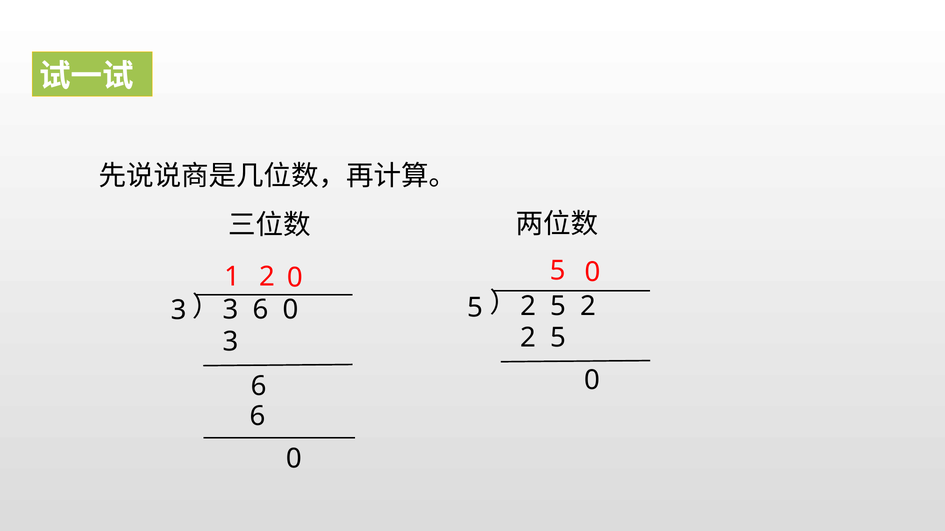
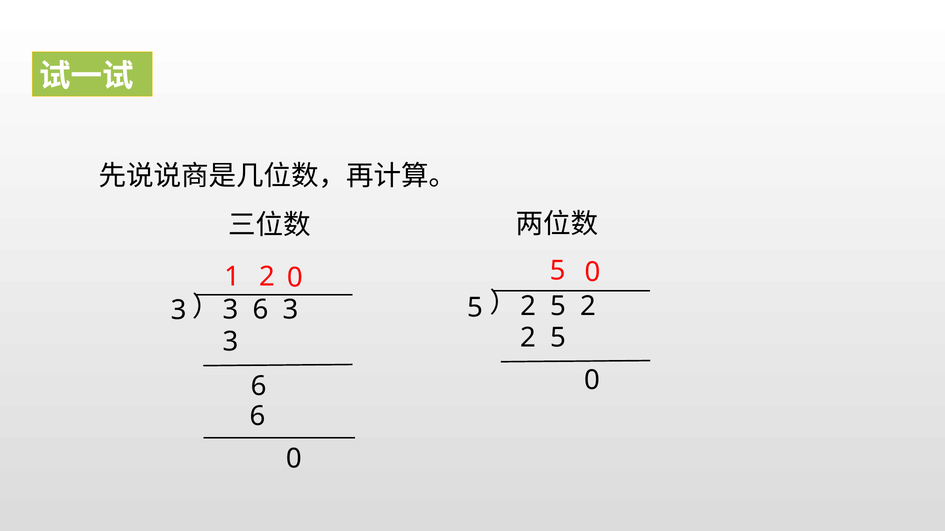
3 6 0: 0 -> 3
